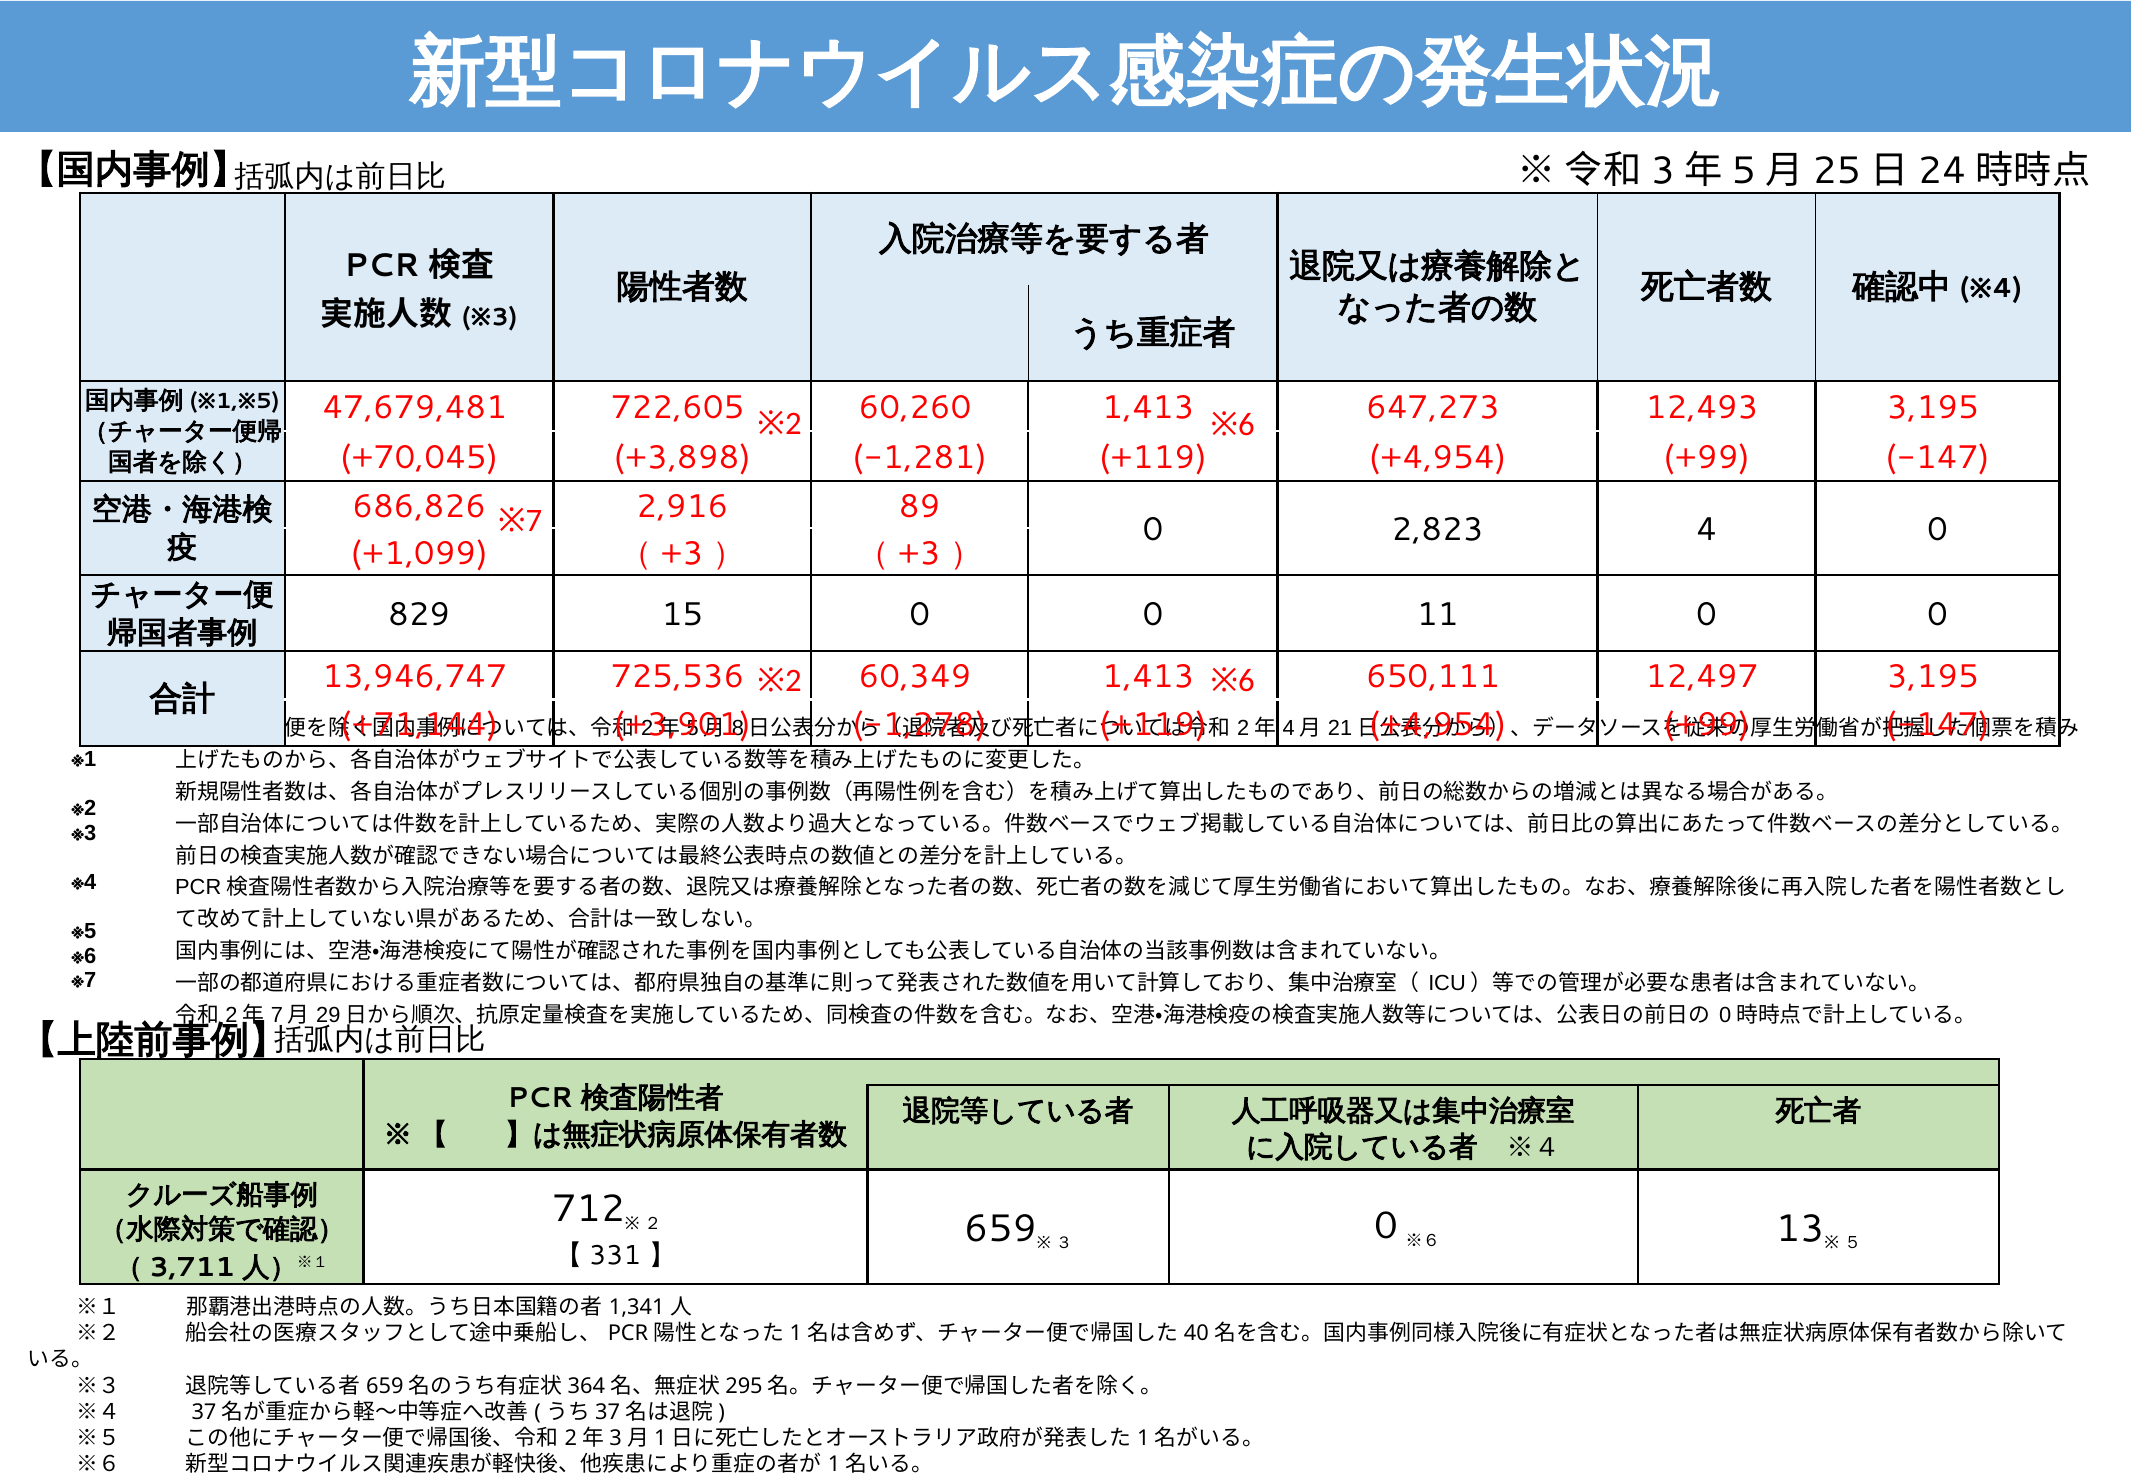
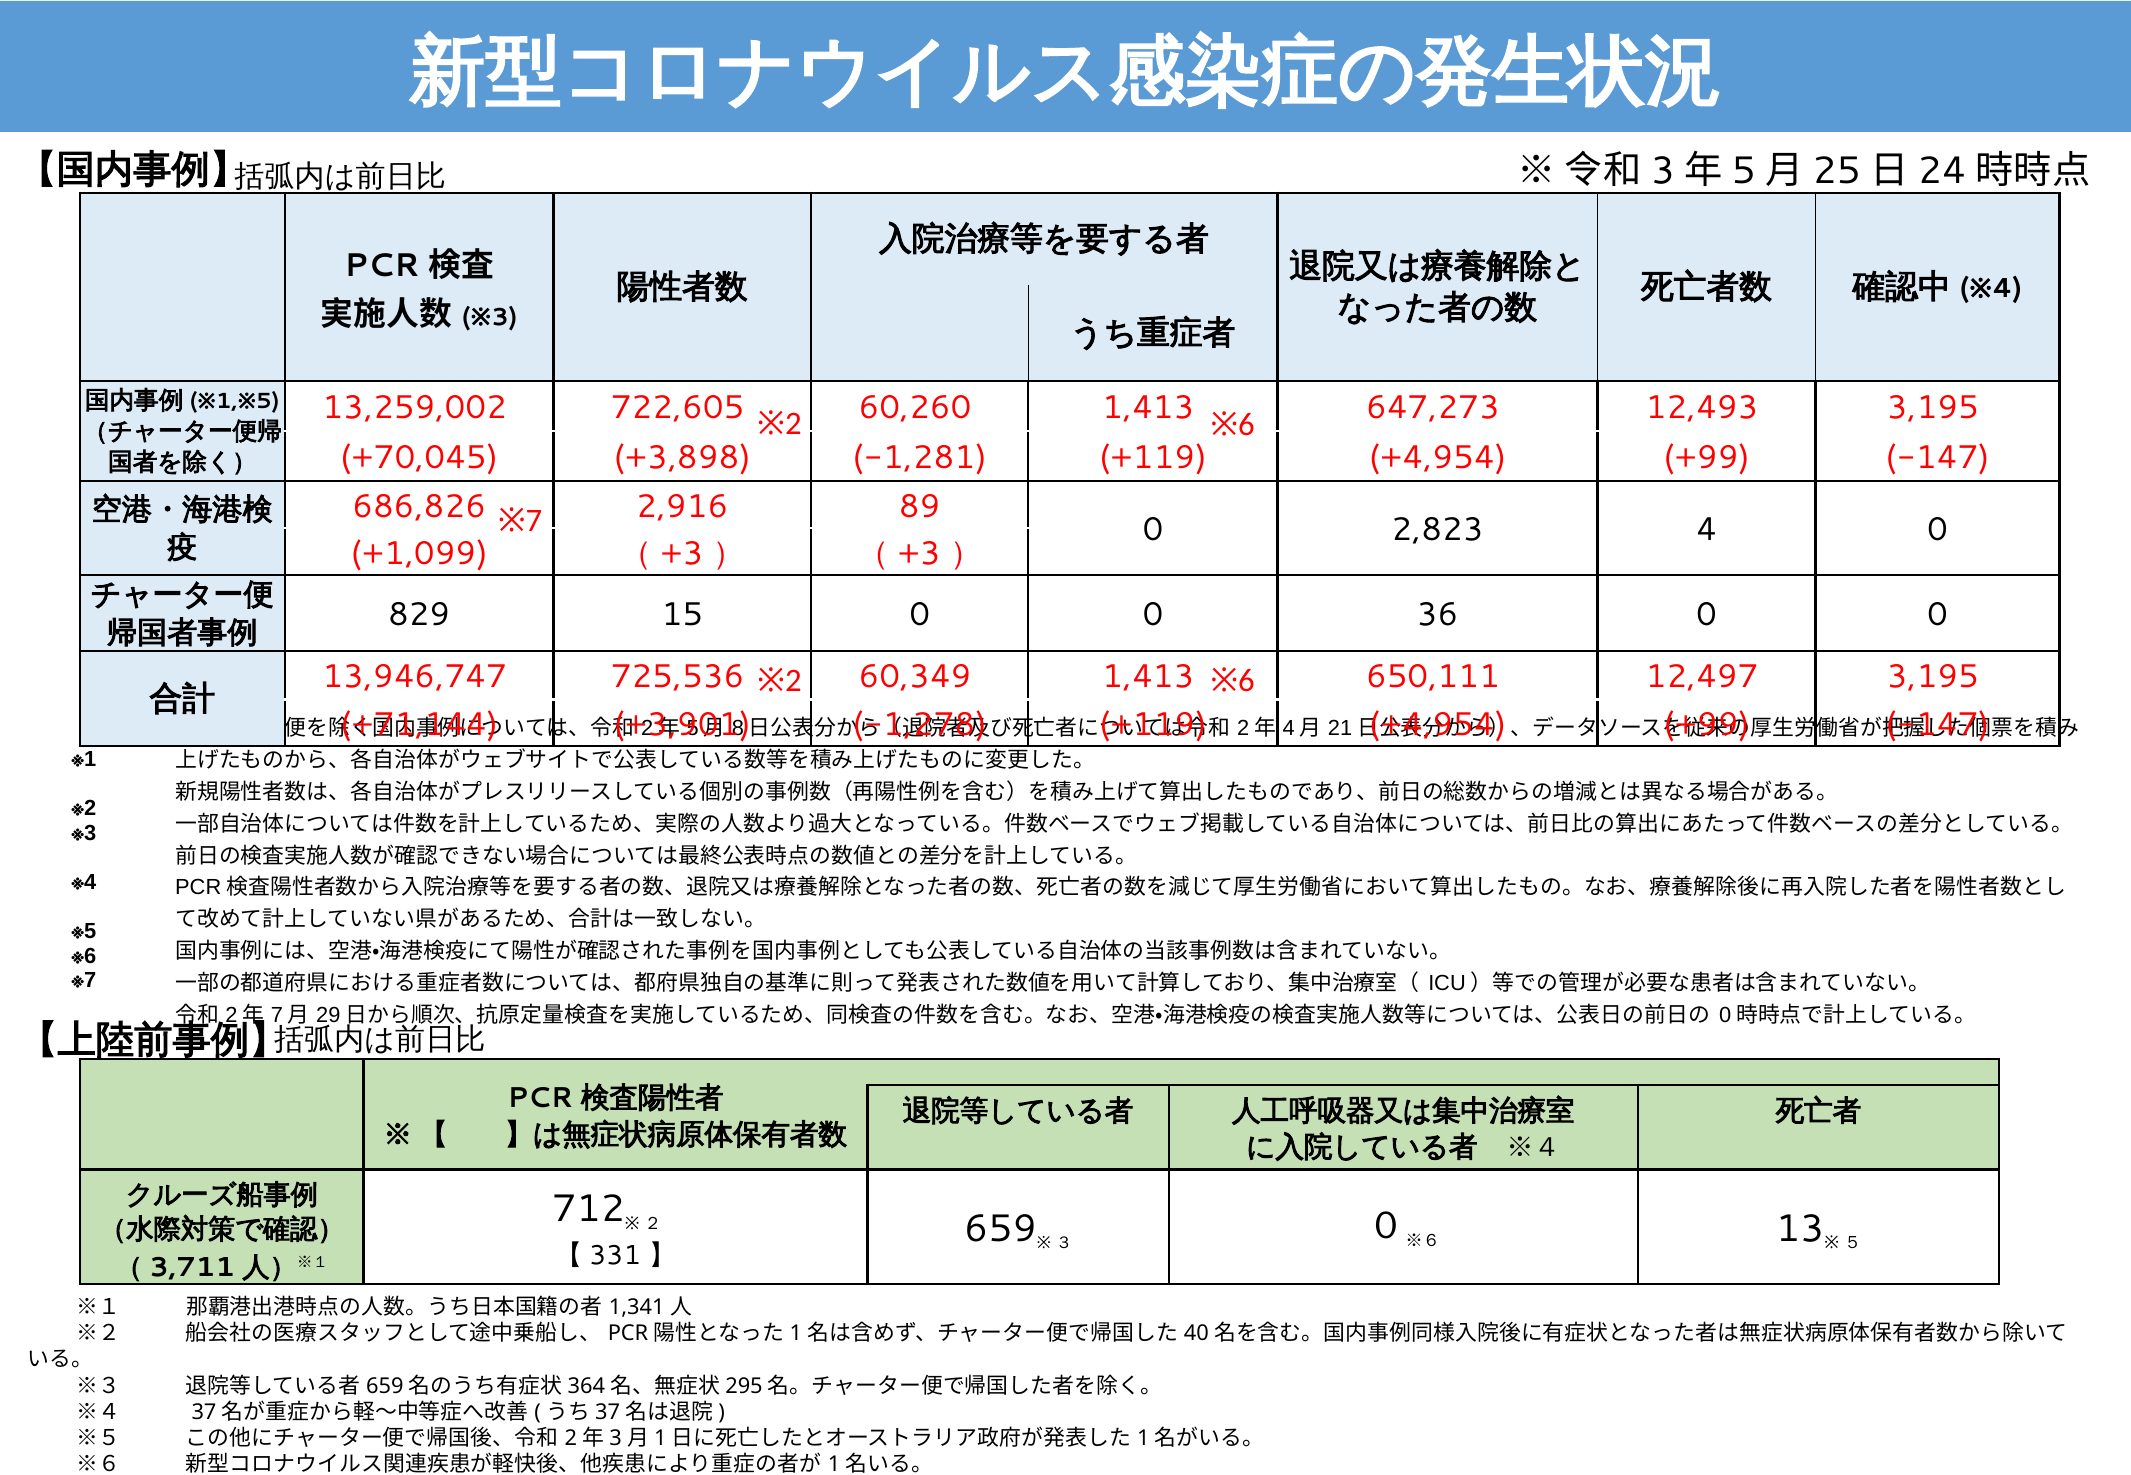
47,679,481: 47,679,481 -> 13,259,002
11: 11 -> 36
